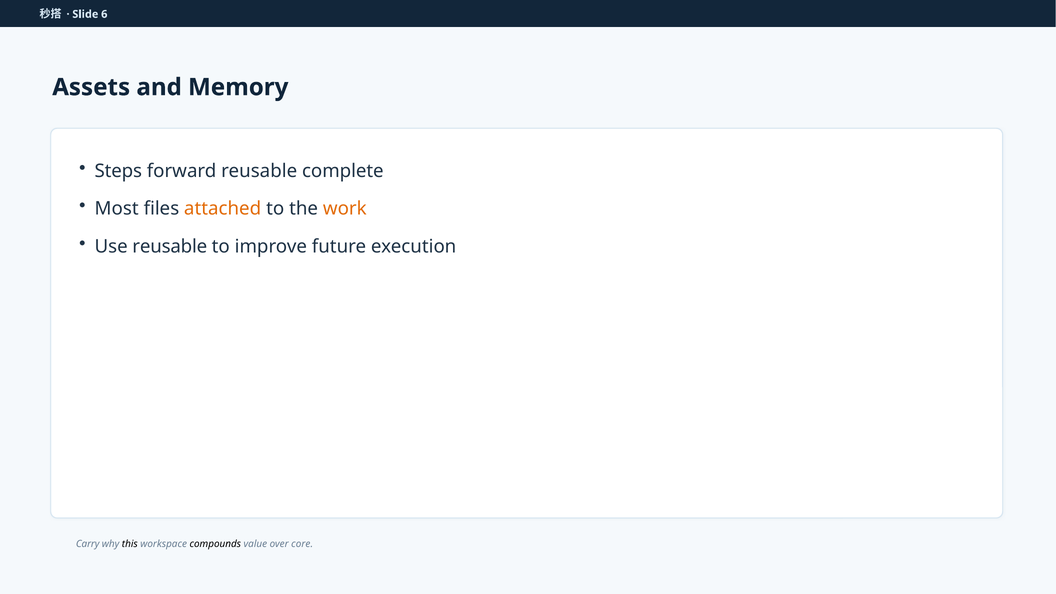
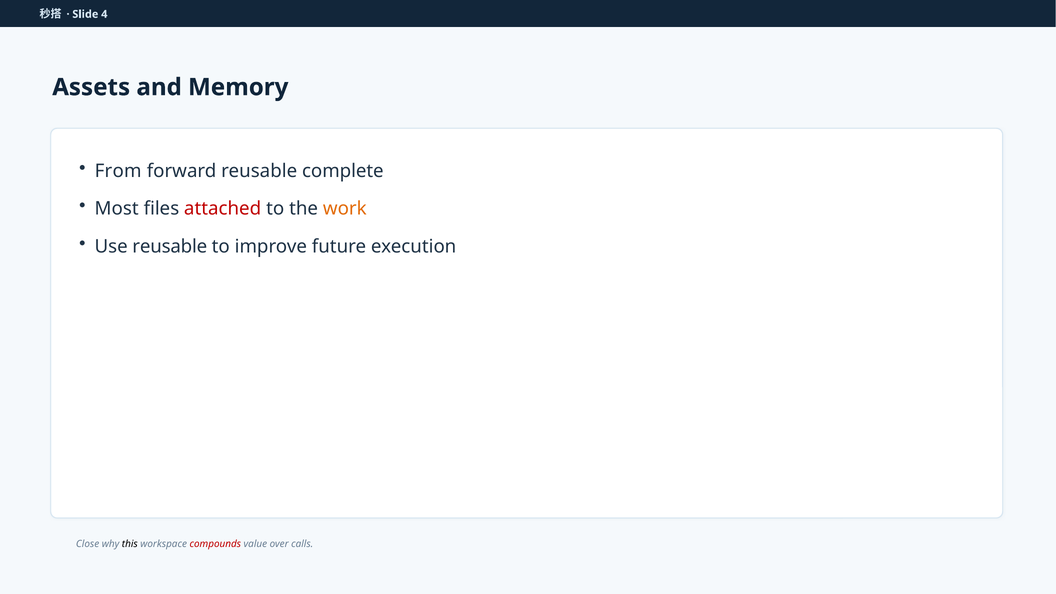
6: 6 -> 4
Steps: Steps -> From
attached colour: orange -> red
Carry: Carry -> Close
compounds colour: black -> red
core: core -> calls
